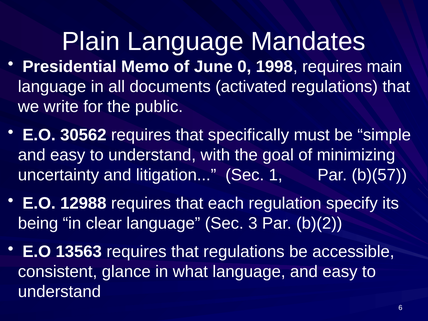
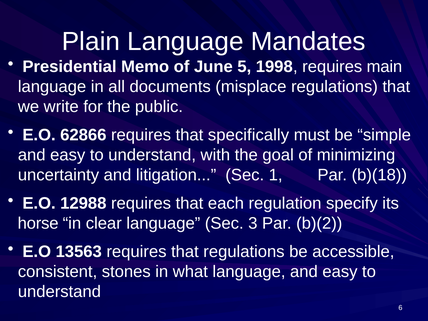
0: 0 -> 5
activated: activated -> misplace
30562: 30562 -> 62866
b)(57: b)(57 -> b)(18
being: being -> horse
glance: glance -> stones
